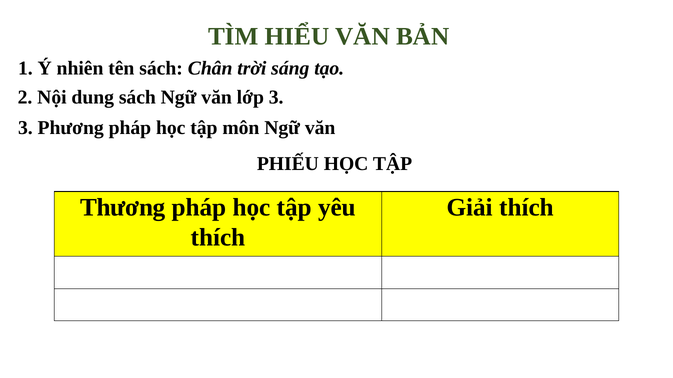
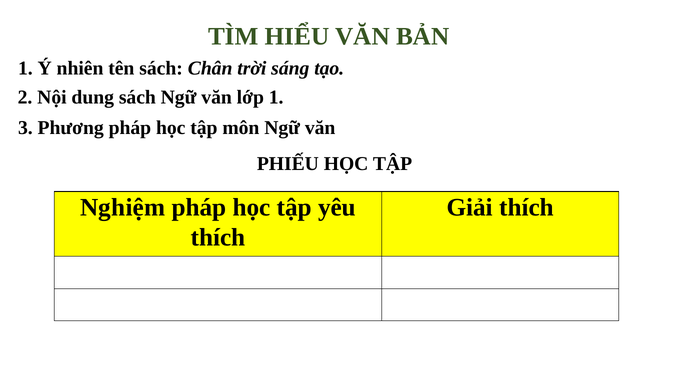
lớp 3: 3 -> 1
Thương: Thương -> Nghiệm
